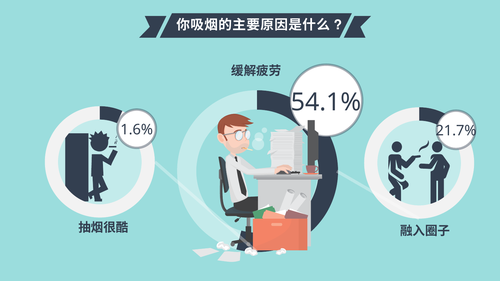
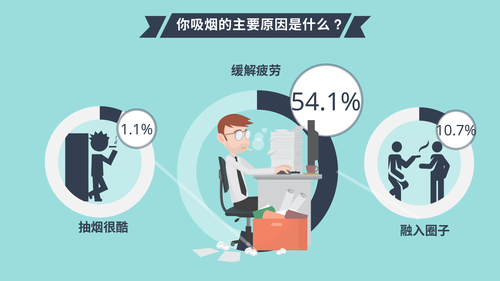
1.6%: 1.6% -> 1.1%
21.7%: 21.7% -> 10.7%
